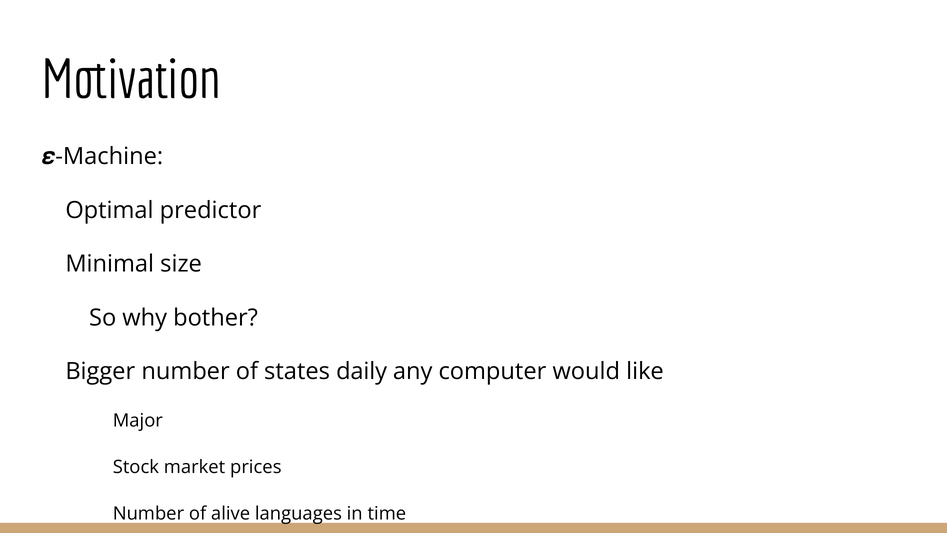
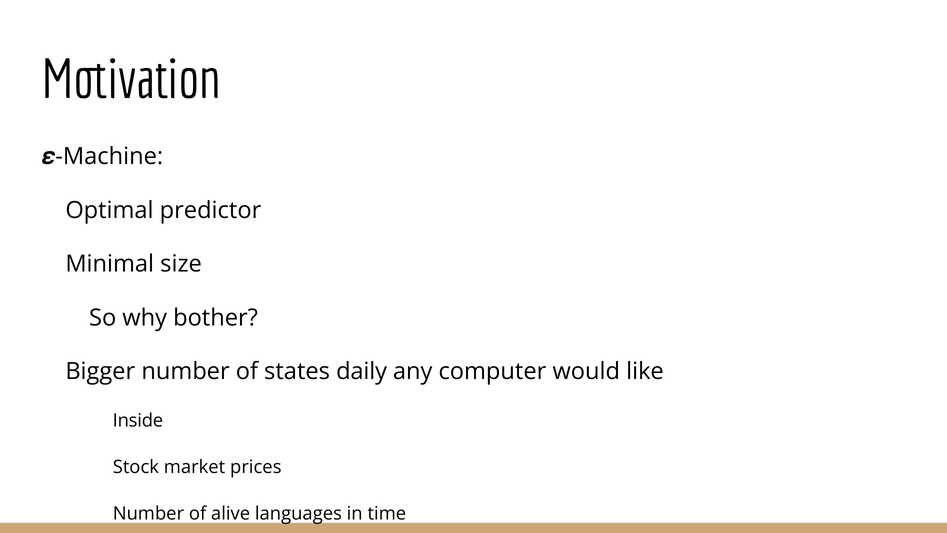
Major: Major -> Inside
